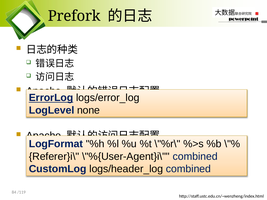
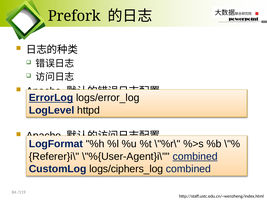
none: none -> httpd
combined at (195, 157) underline: none -> present
logs/header_log: logs/header_log -> logs/ciphers_log
